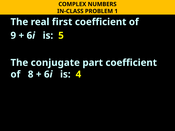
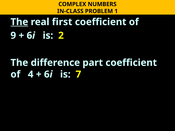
The at (19, 22) underline: none -> present
5: 5 -> 2
conjugate: conjugate -> difference
8: 8 -> 4
4: 4 -> 7
